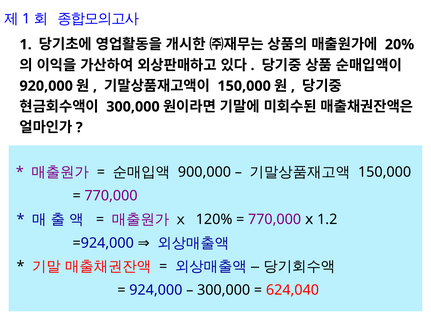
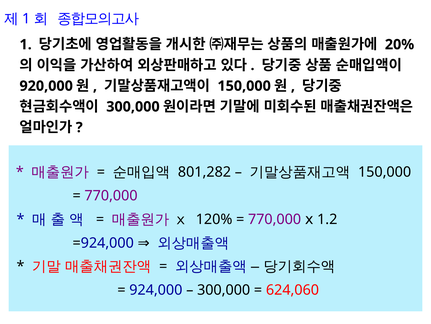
900,000: 900,000 -> 801,282
624,040: 624,040 -> 624,060
